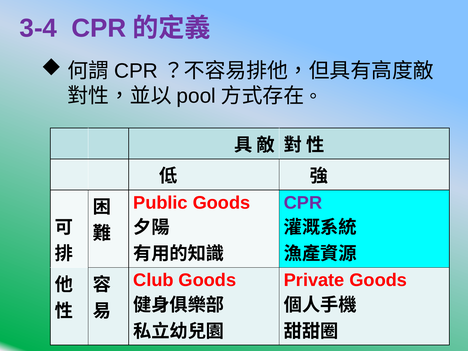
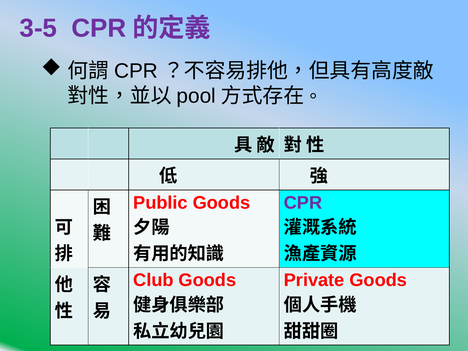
3-4: 3-4 -> 3-5
